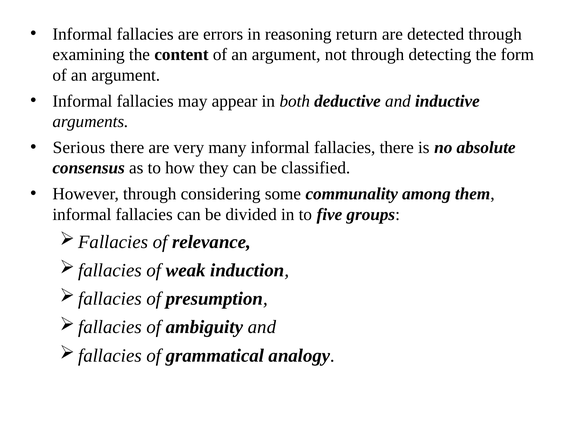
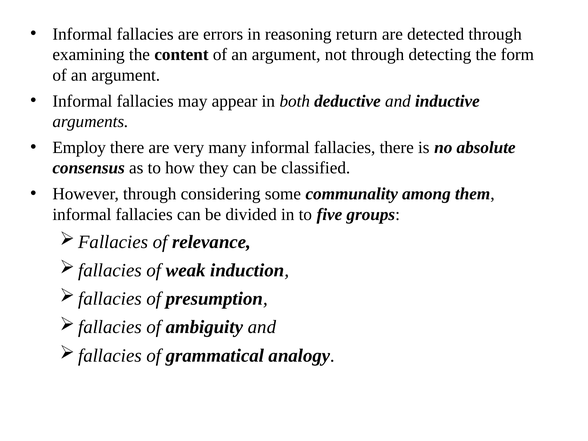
Serious: Serious -> Employ
